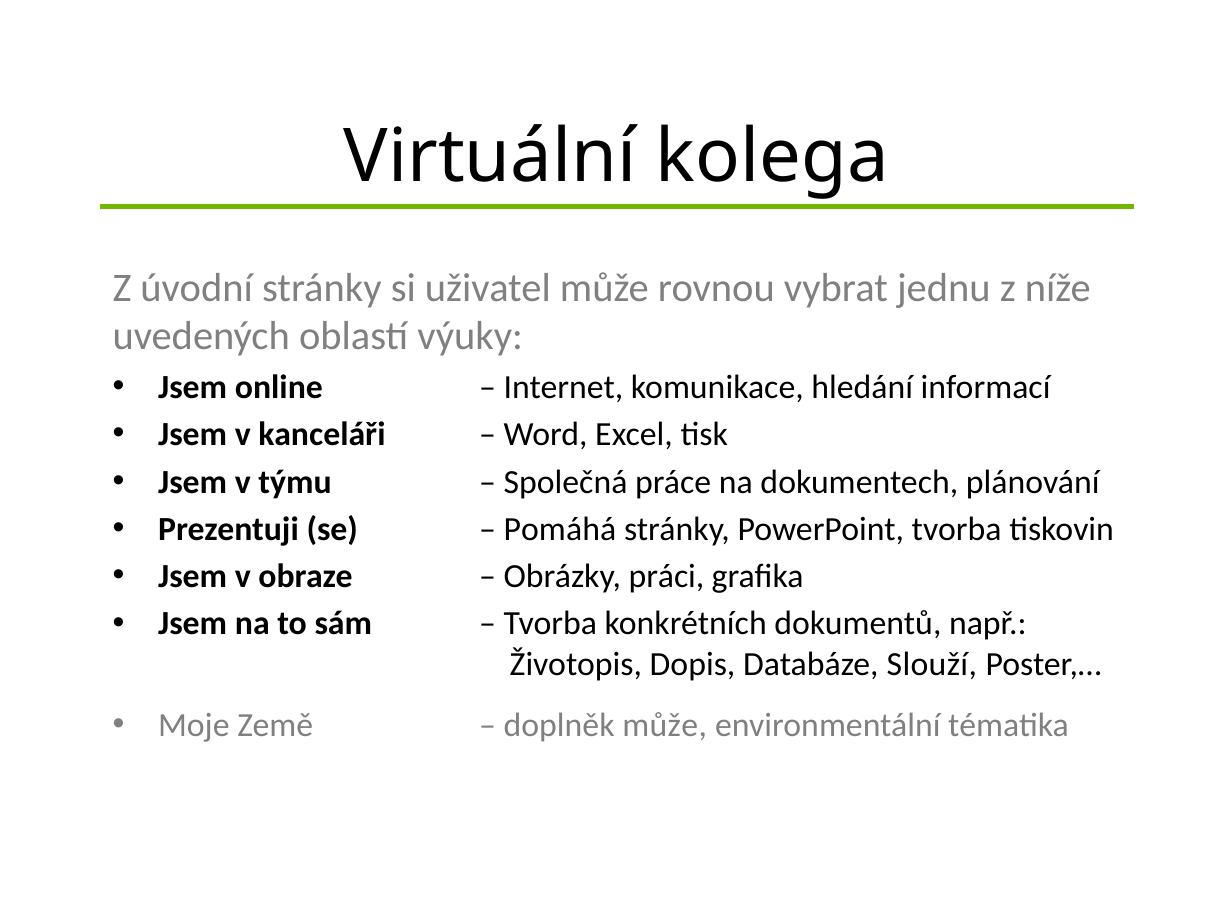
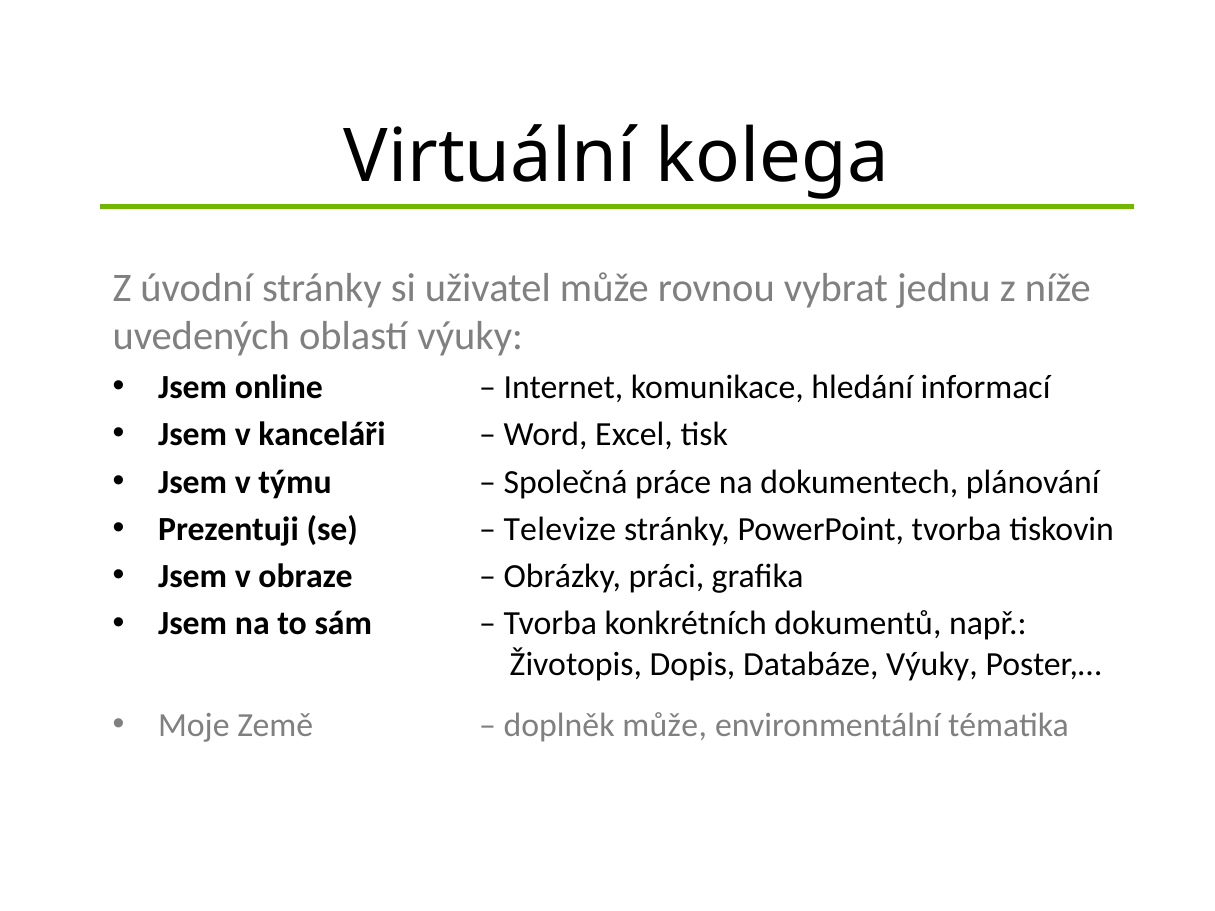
Pomáhá: Pomáhá -> Televize
Databáze Slouží: Slouží -> Výuky
